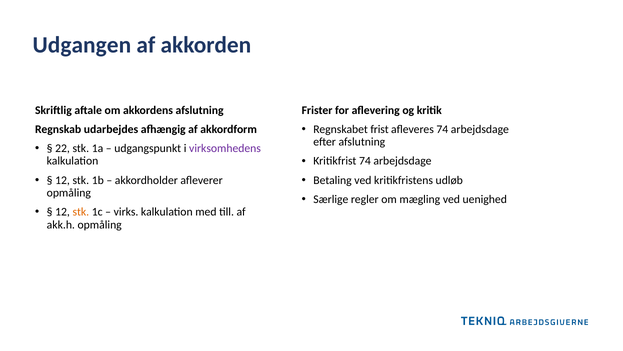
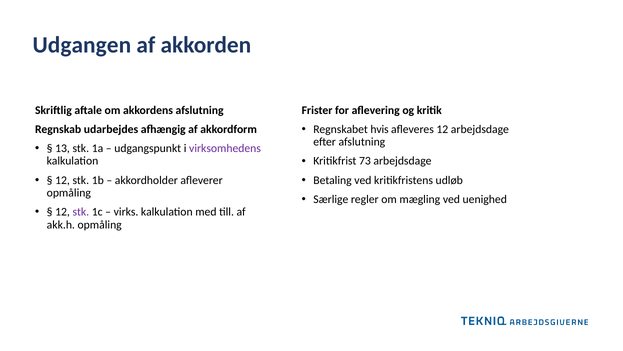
frist: frist -> hvis
afleveres 74: 74 -> 12
22: 22 -> 13
Kritikfrist 74: 74 -> 73
stk at (81, 212) colour: orange -> purple
